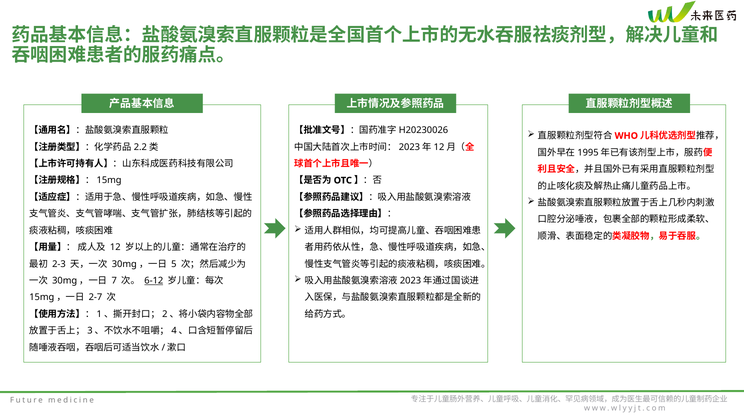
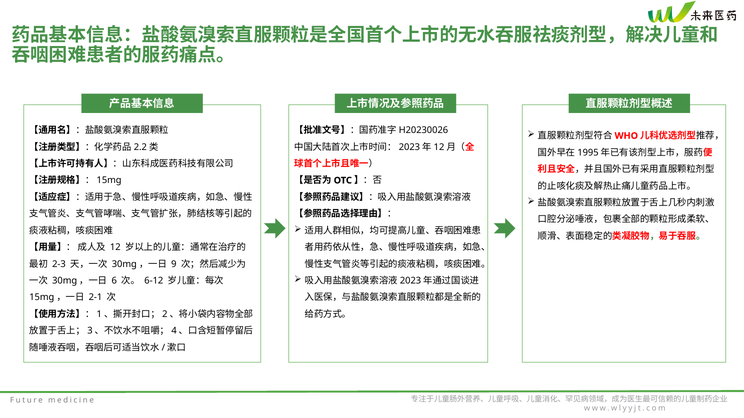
5: 5 -> 9
7: 7 -> 6
6-12 underline: present -> none
2-7: 2-7 -> 2-1
